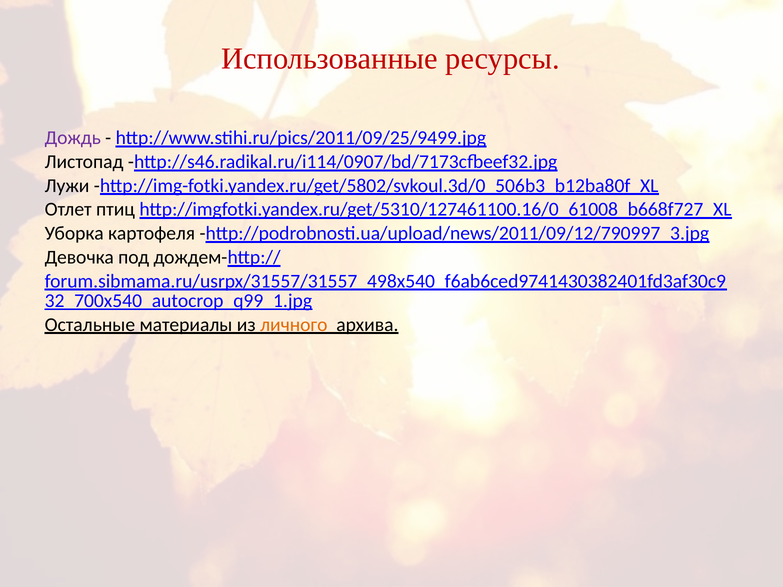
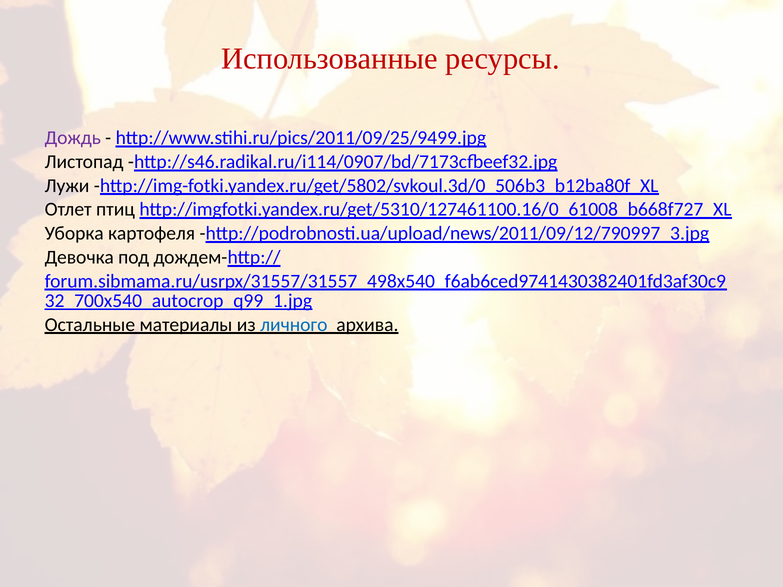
личного colour: orange -> blue
